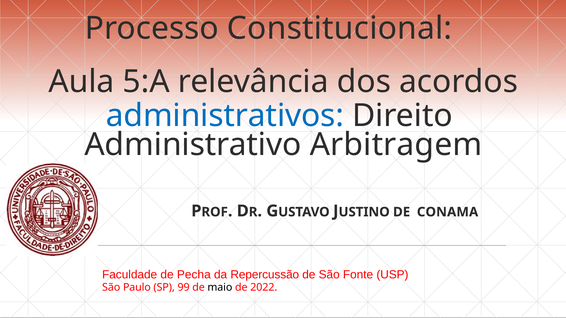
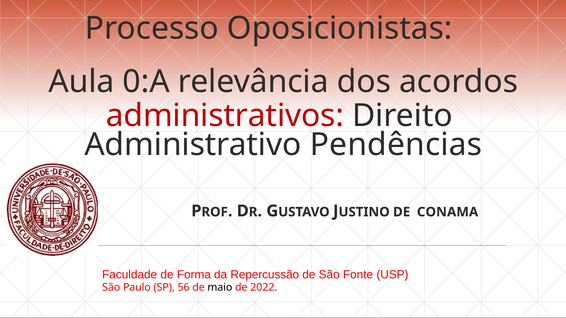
Constitucional: Constitucional -> Oposicionistas
5:A: 5:A -> 0:A
administrativos colour: blue -> red
Arbitragem: Arbitragem -> Pendências
Pecha: Pecha -> Forma
99: 99 -> 56
